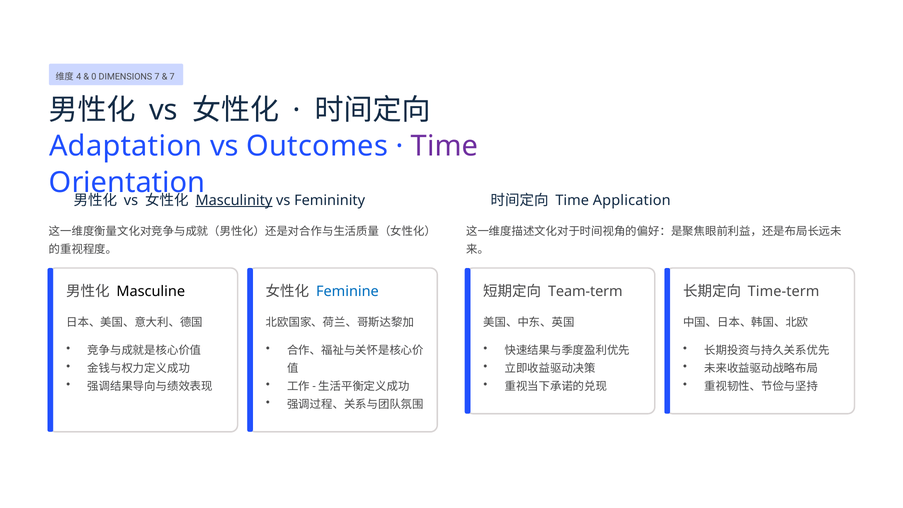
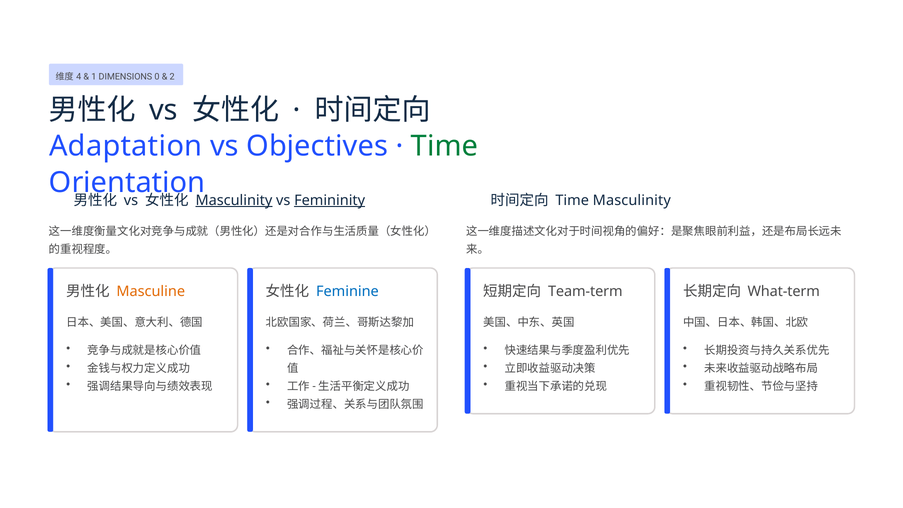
0: 0 -> 1
DIMENSIONS 7: 7 -> 0
7 at (172, 77): 7 -> 2
Outcomes: Outcomes -> Objectives
Time at (444, 146) colour: purple -> green
Femininity underline: none -> present
Time Application: Application -> Masculinity
Masculine colour: black -> orange
Time-term: Time-term -> What-term
